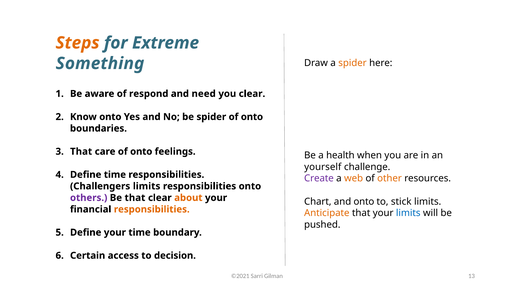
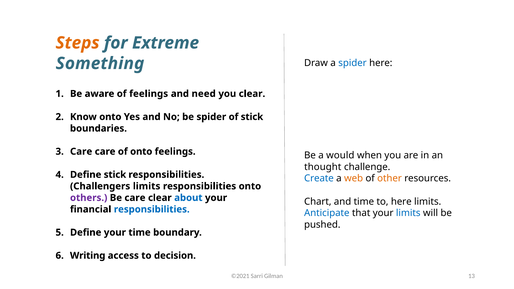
spider at (352, 63) colour: orange -> blue
of respond: respond -> feelings
onto at (252, 117): onto -> stick
That at (81, 152): That -> Care
health: health -> would
yourself: yourself -> thought
Define time: time -> stick
Create colour: purple -> blue
Be that: that -> care
about colour: orange -> blue
and onto: onto -> time
to stick: stick -> here
responsibilities at (152, 209) colour: orange -> blue
Anticipate colour: orange -> blue
Certain: Certain -> Writing
